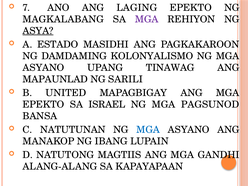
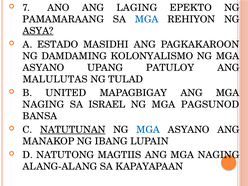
MAGKALABANG: MAGKALABANG -> PAMAMARAANG
MGA at (147, 19) colour: purple -> blue
TINAWAG: TINAWAG -> PATULOY
MAPAUNLAD: MAPAUNLAD -> MALULUTAS
SARILI: SARILI -> TULAD
EPEKTO at (43, 104): EPEKTO -> NAGING
NATUTUNAN underline: none -> present
MAGTIIS ANG MGA GANDHI: GANDHI -> NAGING
